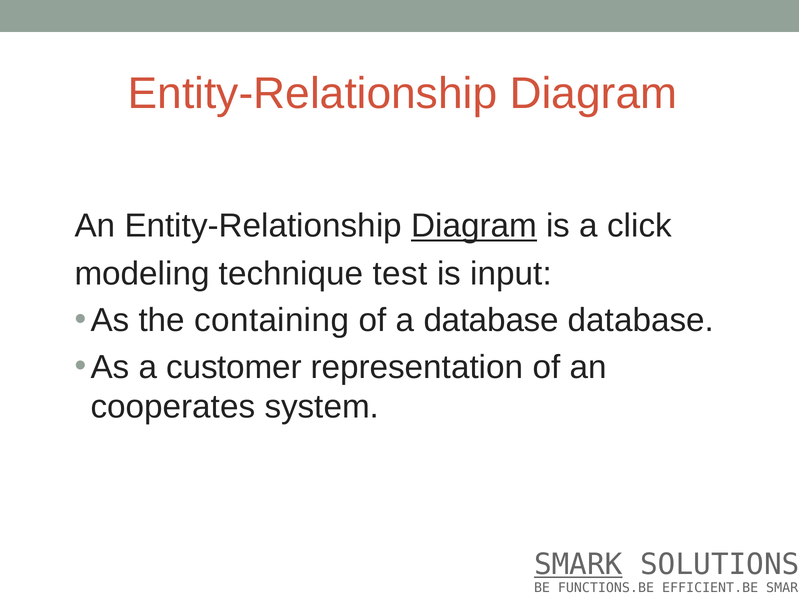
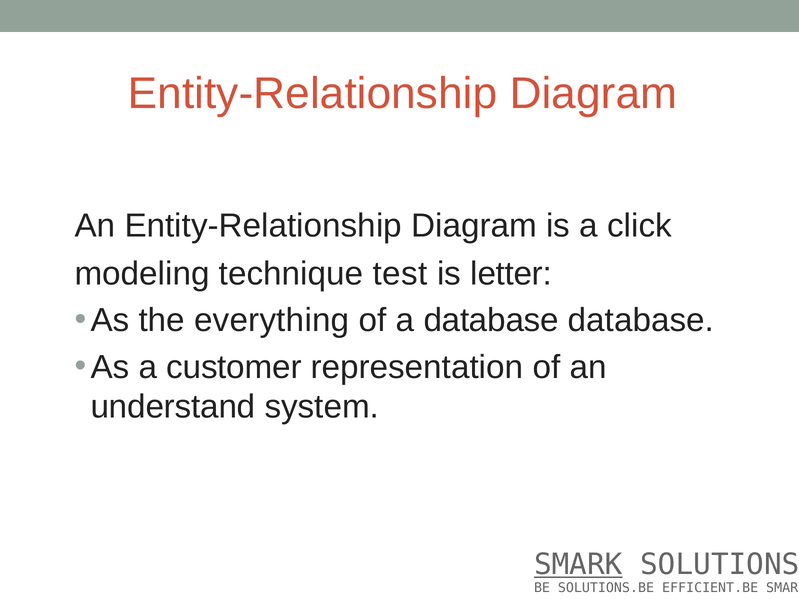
Diagram at (474, 226) underline: present -> none
input: input -> letter
containing: containing -> everything
cooperates: cooperates -> understand
FUNCTIONS.BE: FUNCTIONS.BE -> SOLUTIONS.BE
